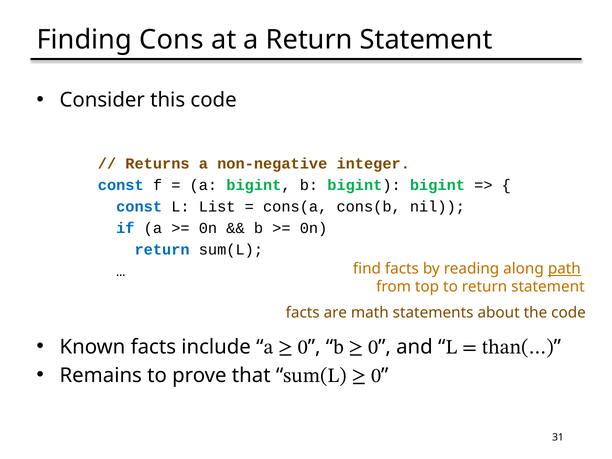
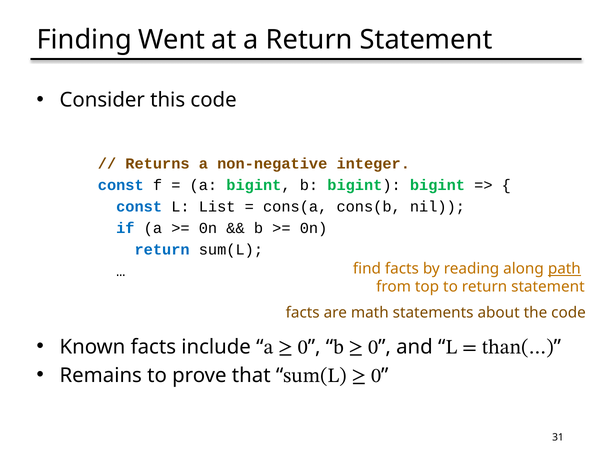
Cons: Cons -> Went
